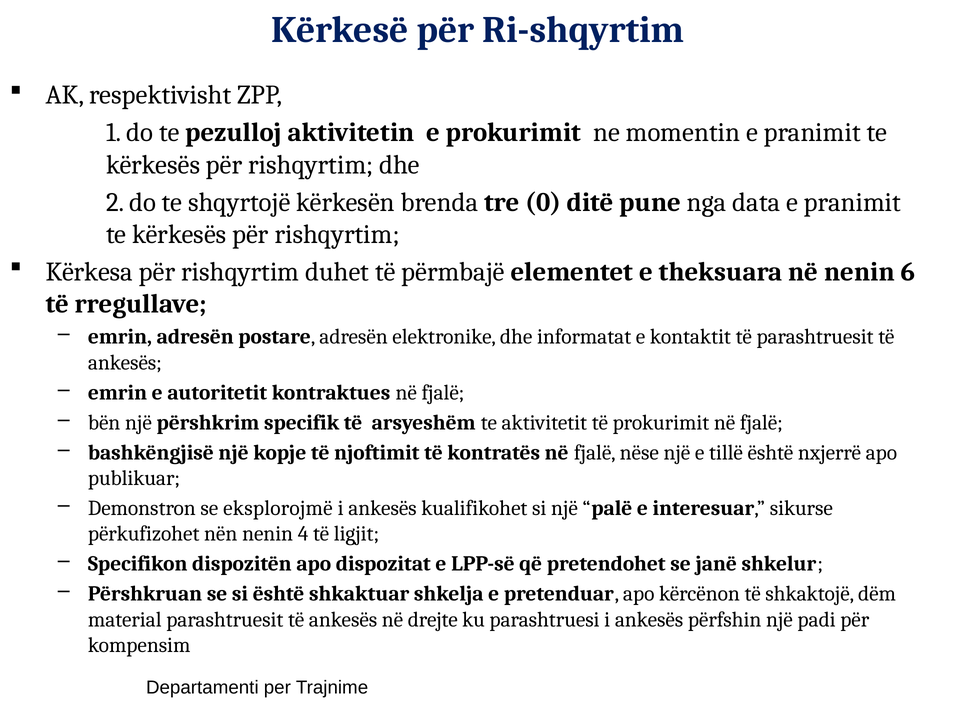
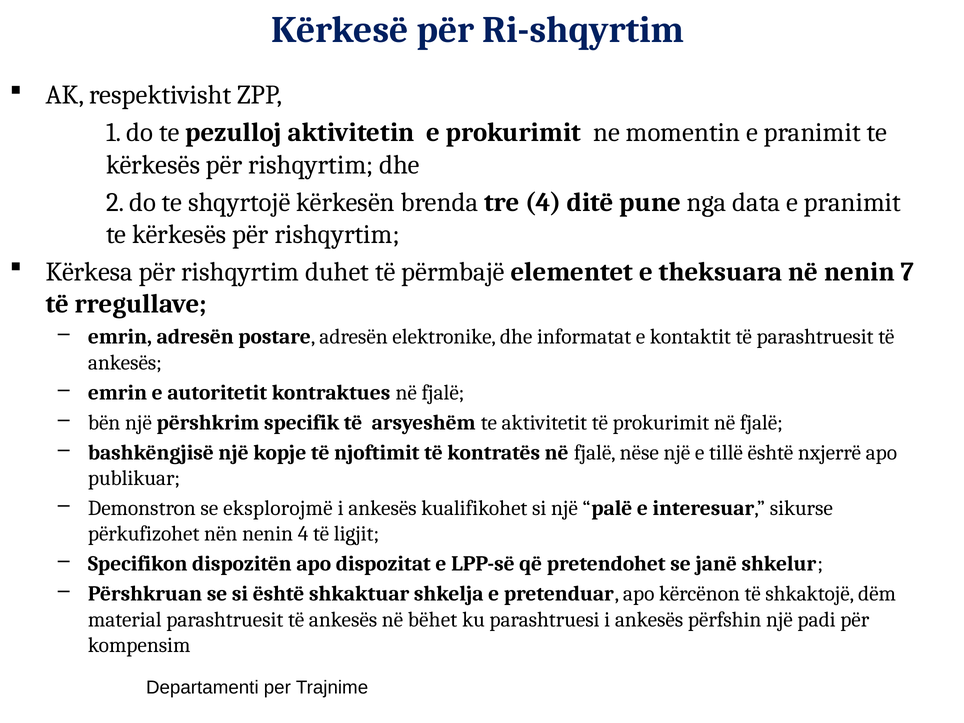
tre 0: 0 -> 4
6: 6 -> 7
drejte: drejte -> bëhet
